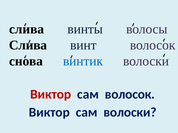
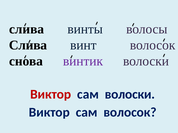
винтик colour: blue -> purple
сам волосок: волосок -> волоски
сам волоски: волоски -> волосок
